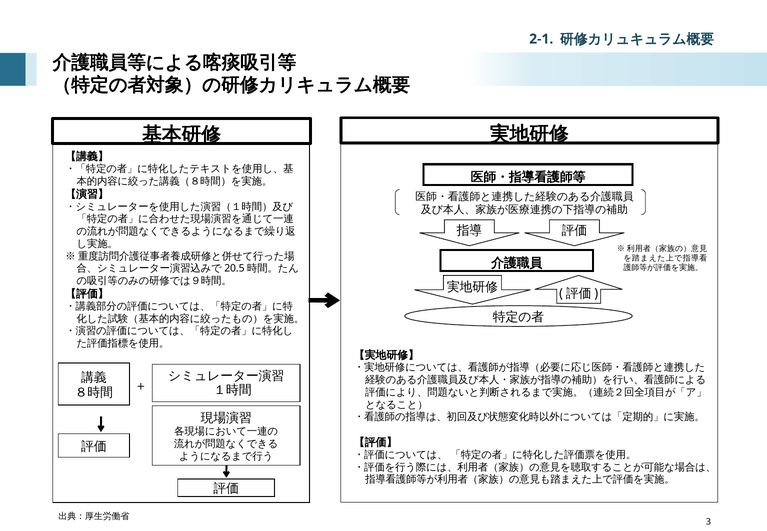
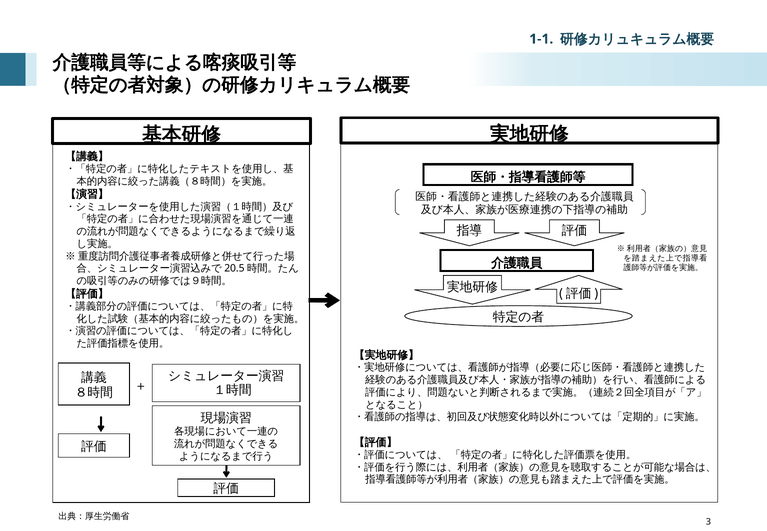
2-1: 2-1 -> 1-1
